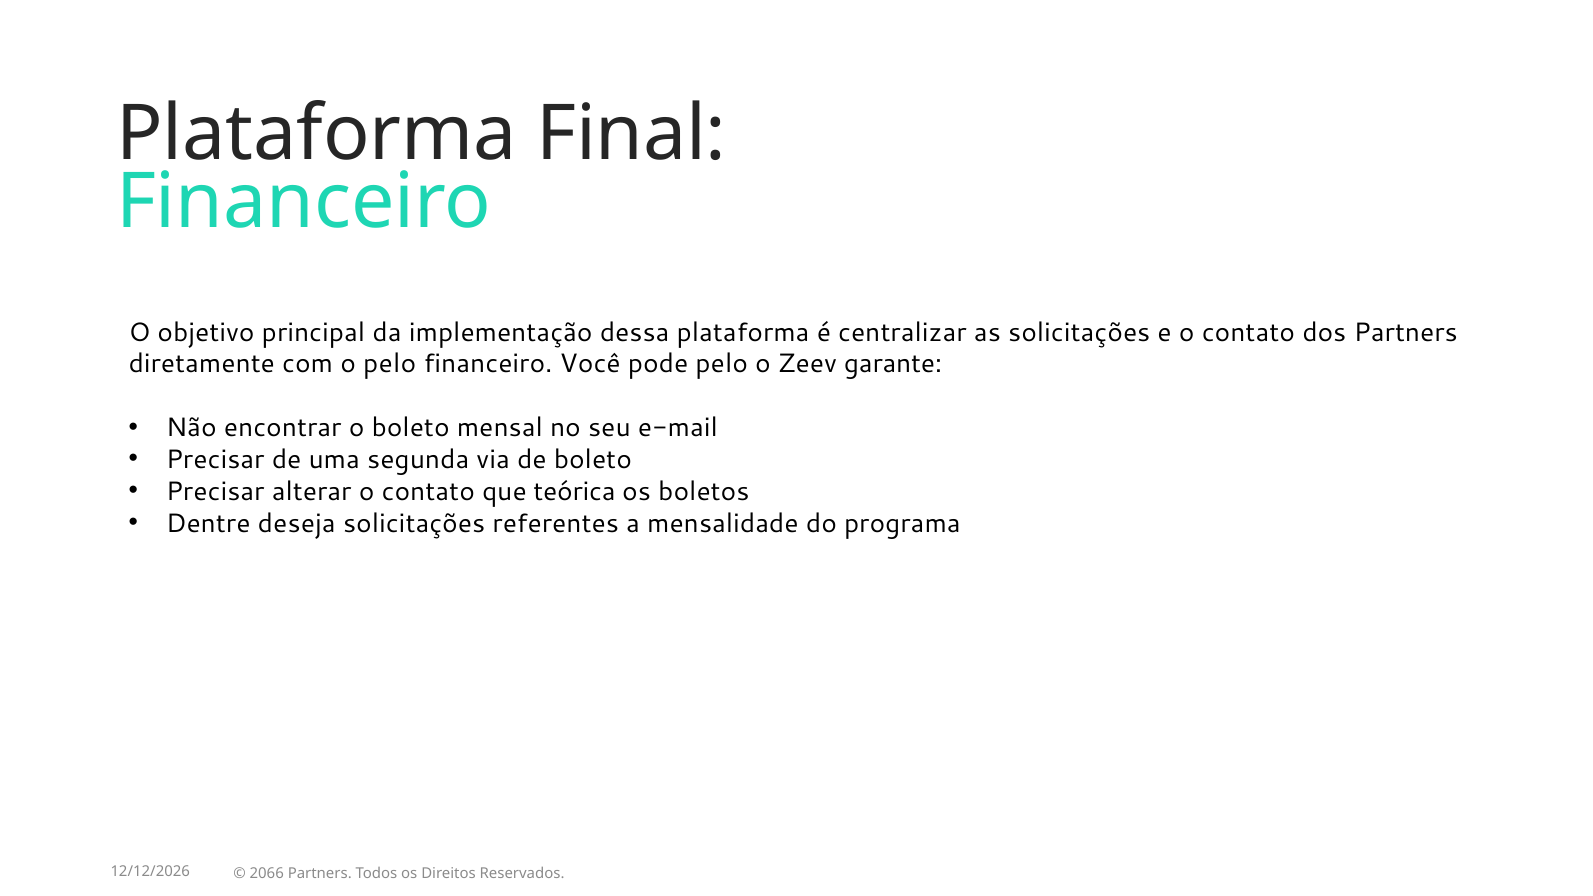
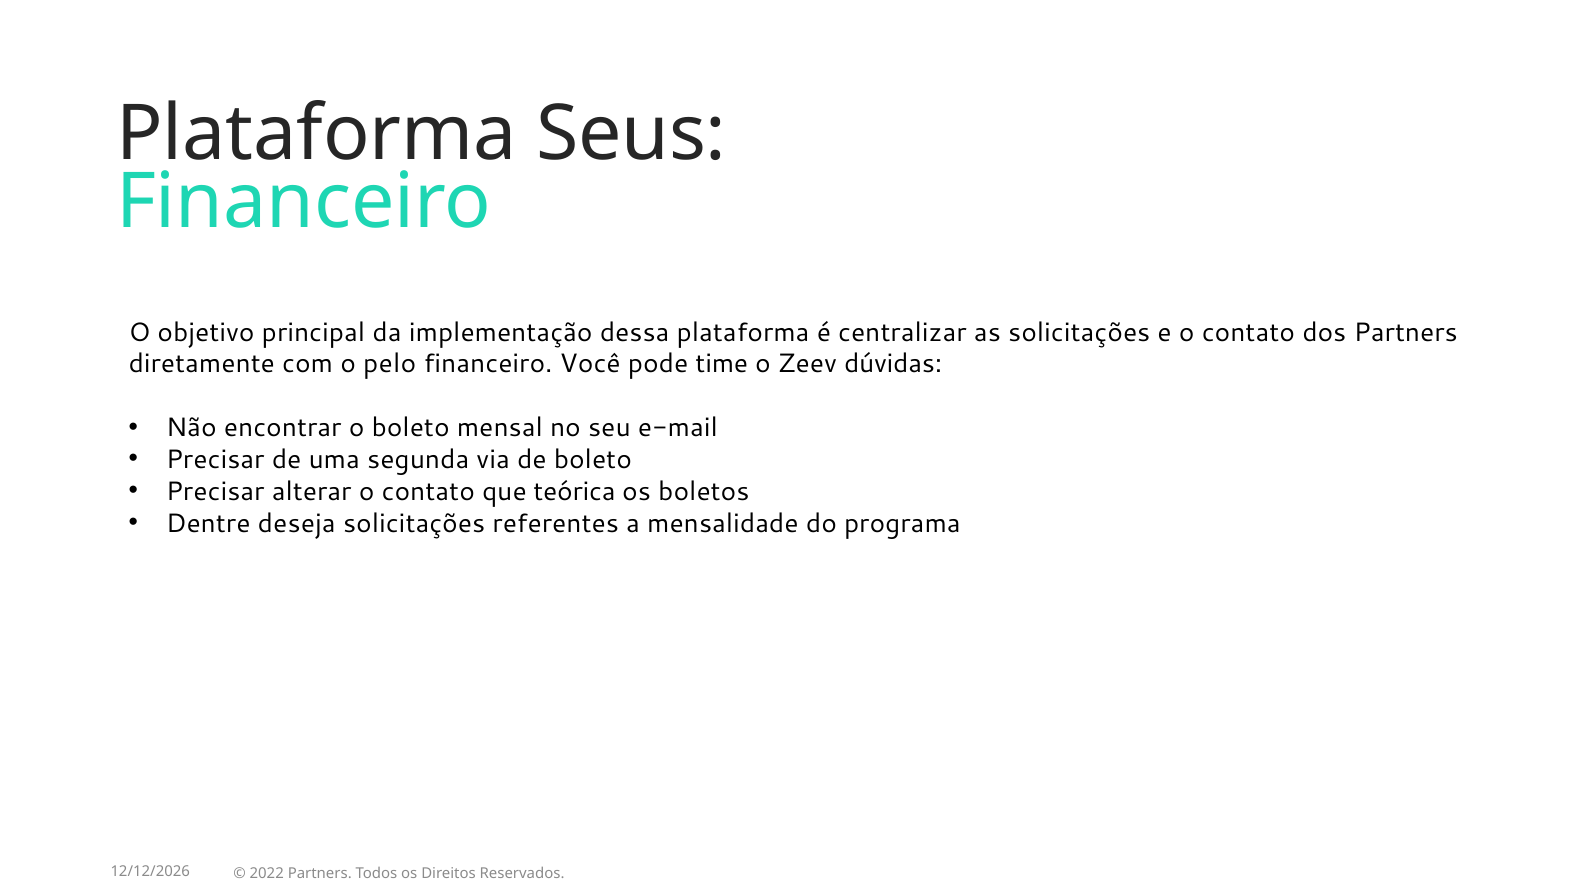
Final: Final -> Seus
pode pelo: pelo -> time
garante: garante -> dúvidas
2066: 2066 -> 2022
